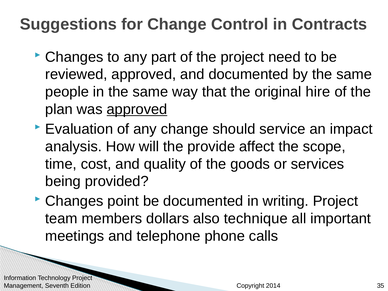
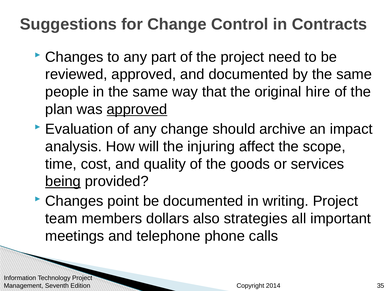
service: service -> archive
provide: provide -> injuring
being underline: none -> present
technique: technique -> strategies
